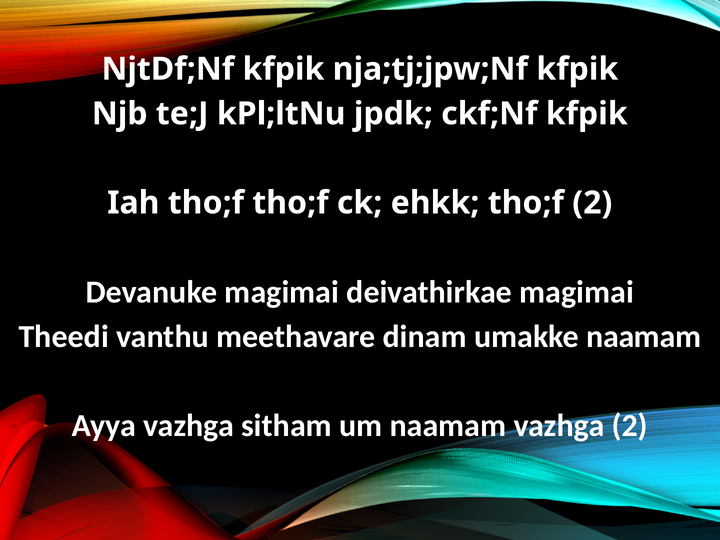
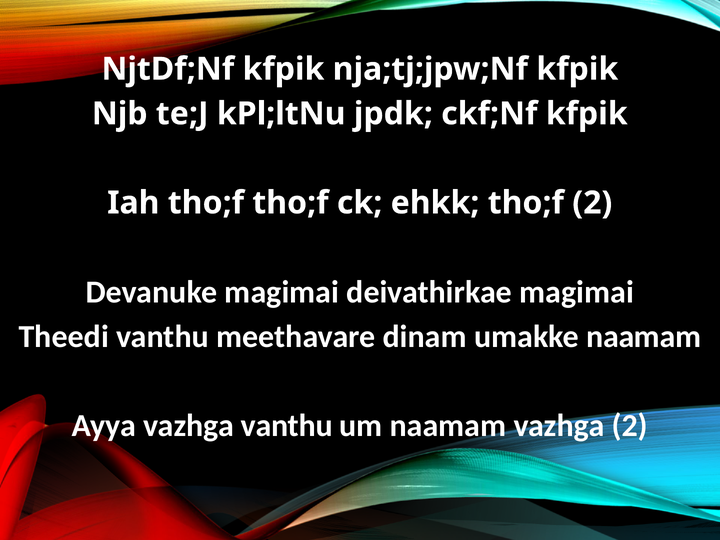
vazhga sitham: sitham -> vanthu
